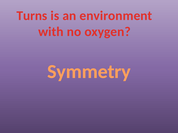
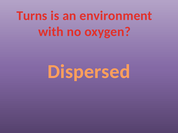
Symmetry: Symmetry -> Dispersed
